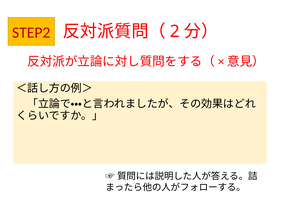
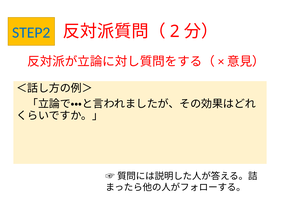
STEP2 colour: red -> blue
